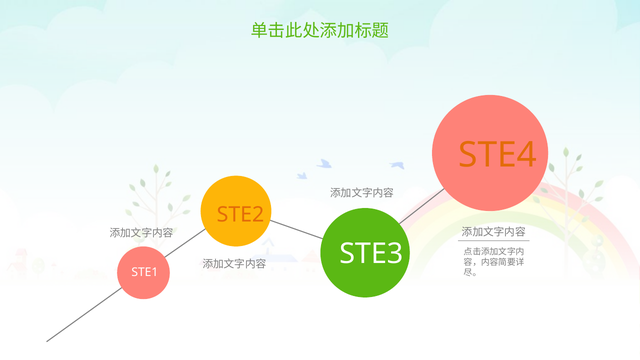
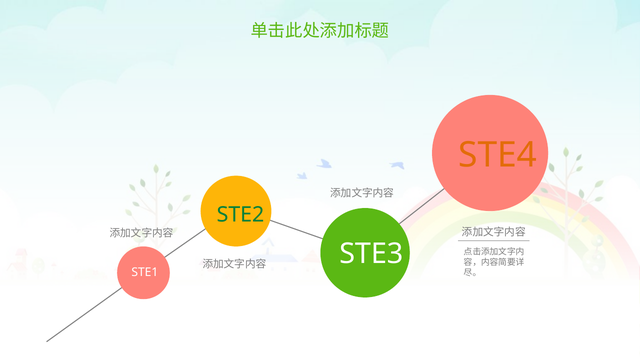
STE2 colour: orange -> green
